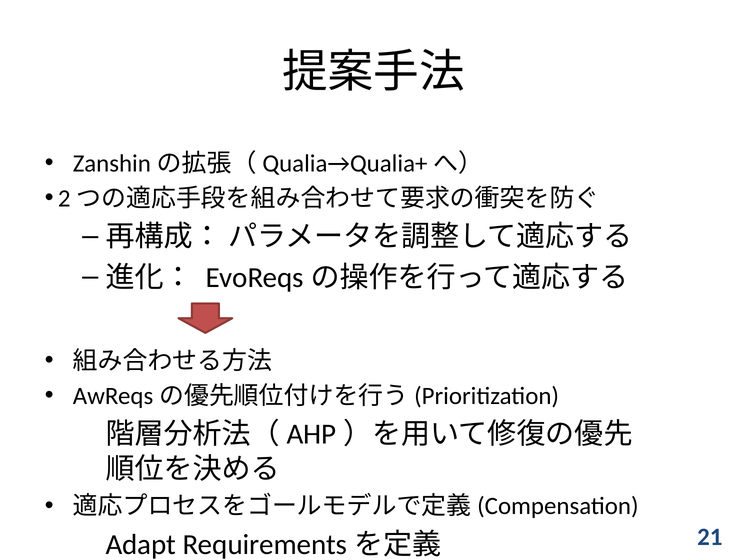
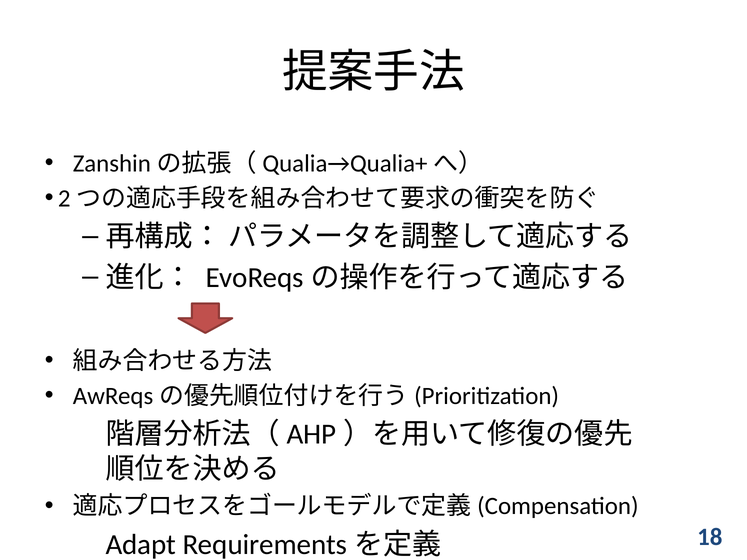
21: 21 -> 18
